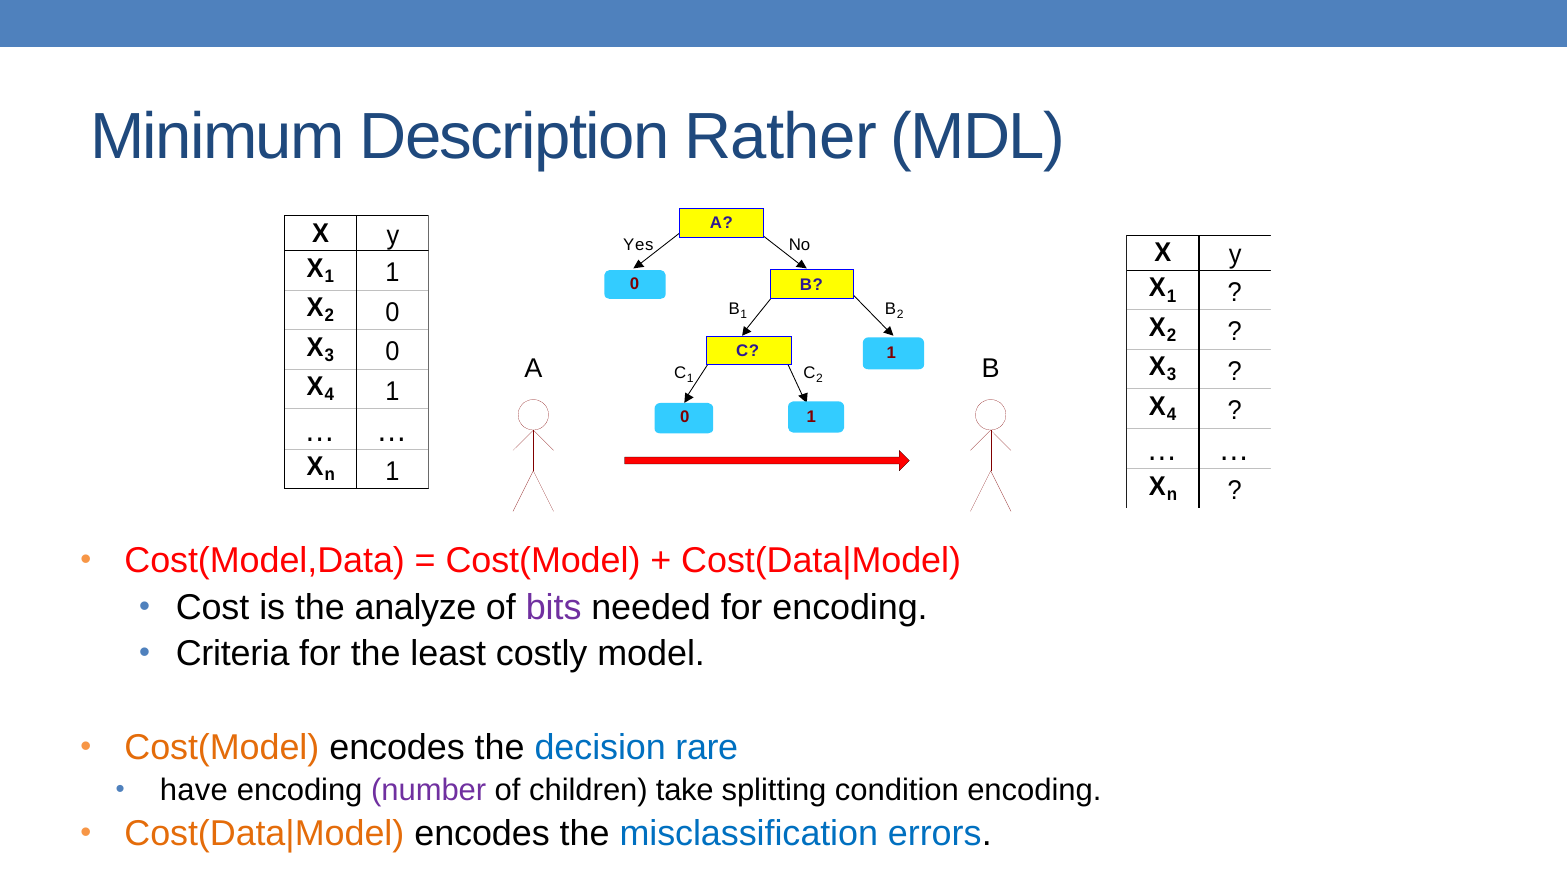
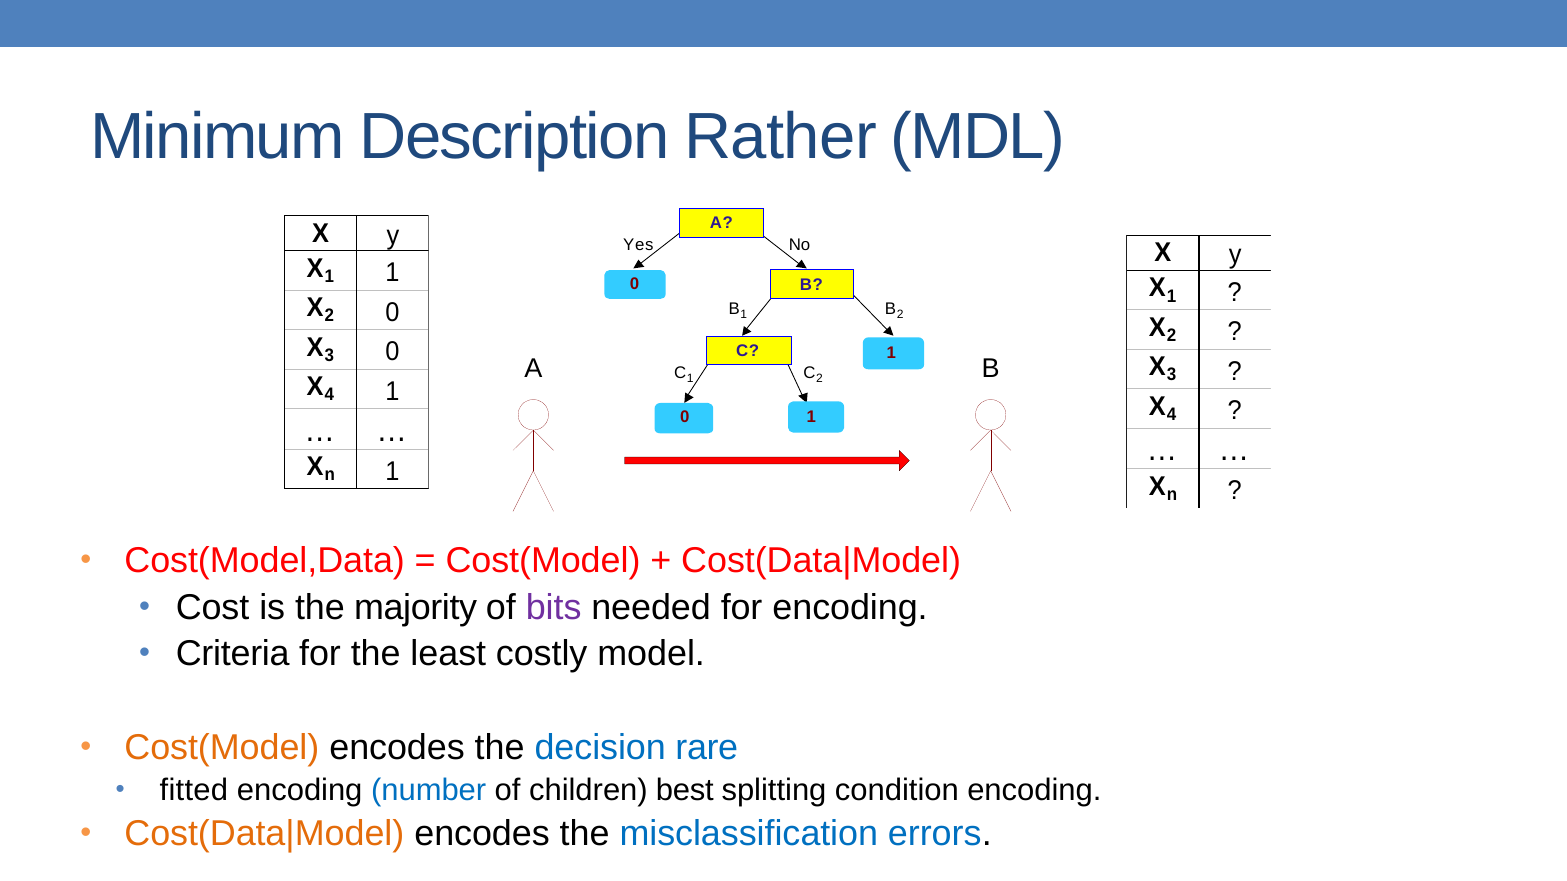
analyze: analyze -> majority
have: have -> fitted
number colour: purple -> blue
take: take -> best
